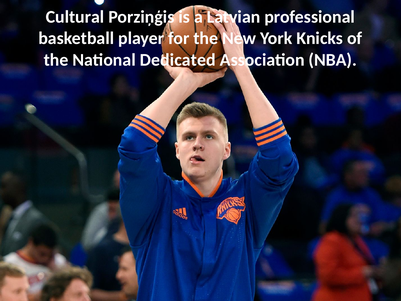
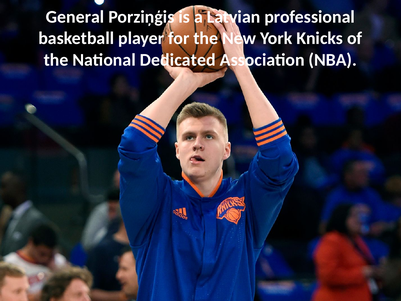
Cultural: Cultural -> General
